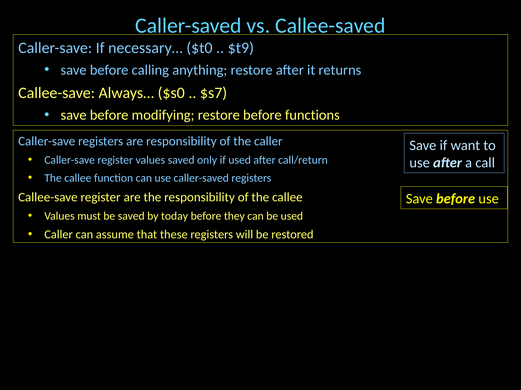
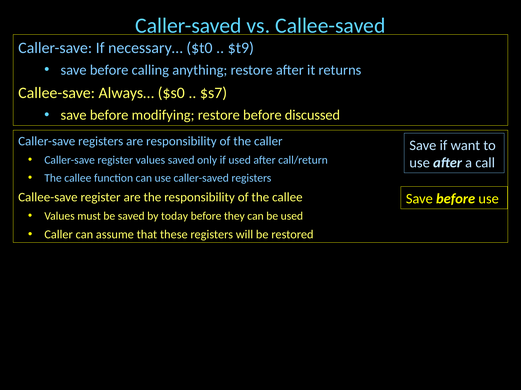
functions: functions -> discussed
